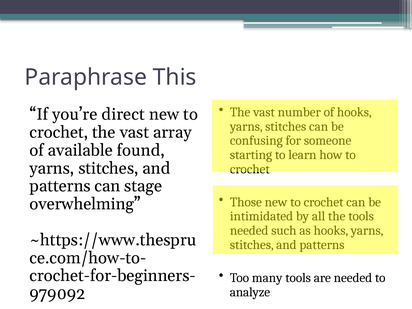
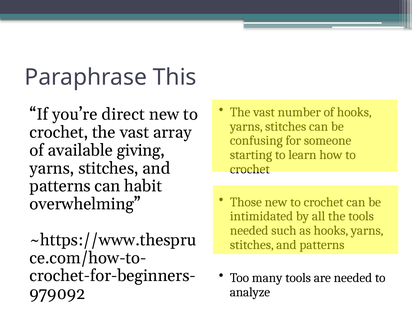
found: found -> giving
stage: stage -> habit
